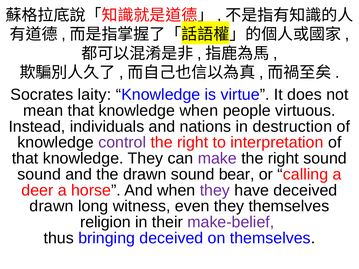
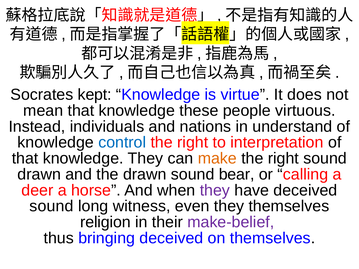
laity: laity -> kept
knowledge when: when -> these
destruction: destruction -> understand
control colour: purple -> blue
make colour: purple -> orange
sound at (39, 174): sound -> drawn
drawn at (52, 206): drawn -> sound
